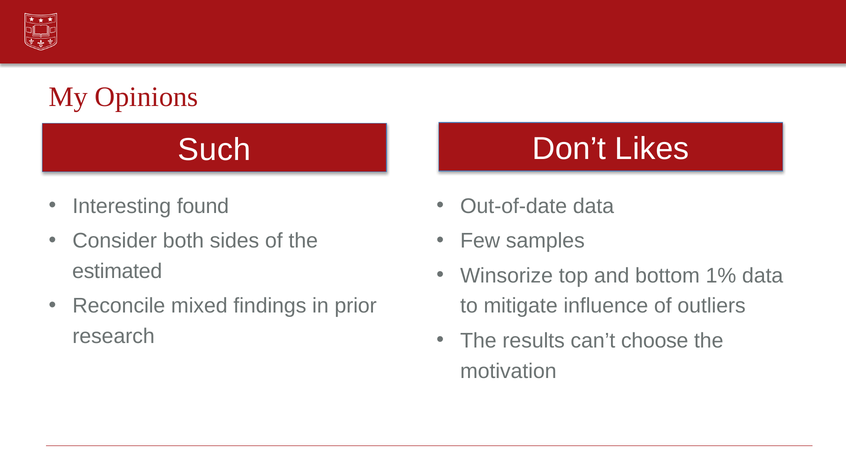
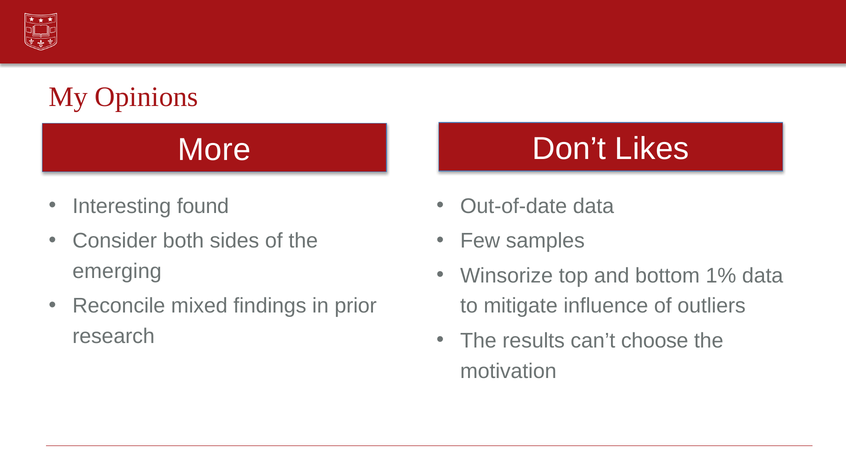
Such: Such -> More
estimated: estimated -> emerging
